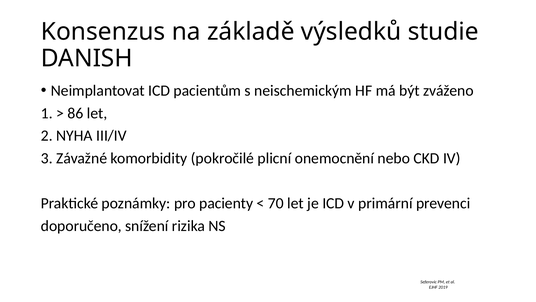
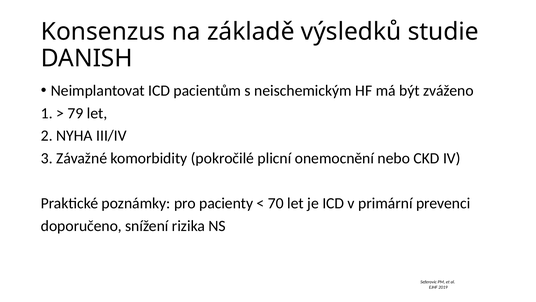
86: 86 -> 79
